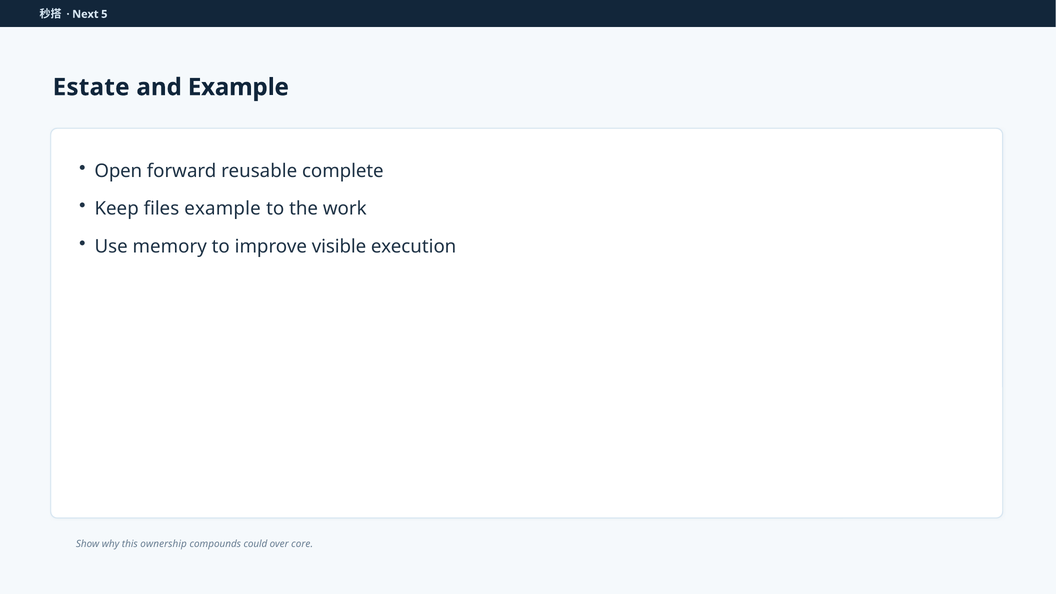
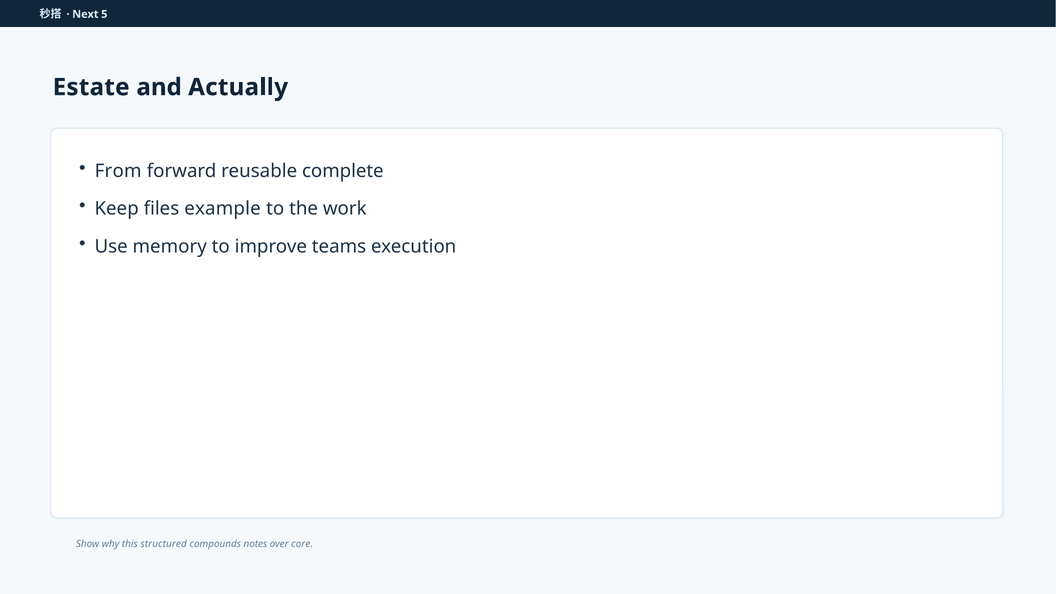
and Example: Example -> Actually
Open: Open -> From
visible: visible -> teams
ownership: ownership -> structured
could: could -> notes
